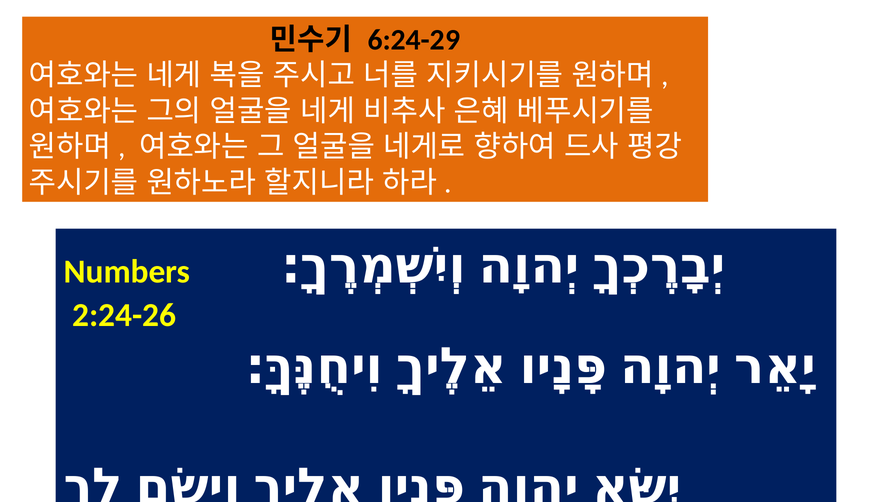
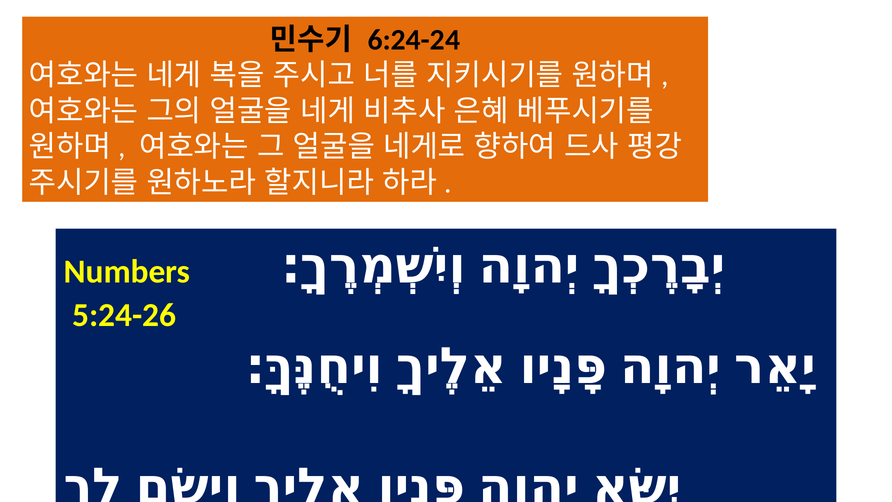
6:24-29: 6:24-29 -> 6:24-24
2:24-26: 2:24-26 -> 5:24-26
